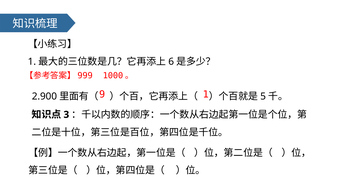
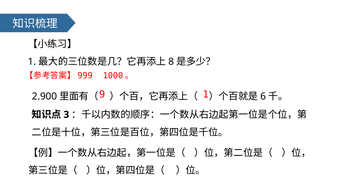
6: 6 -> 8
5: 5 -> 6
